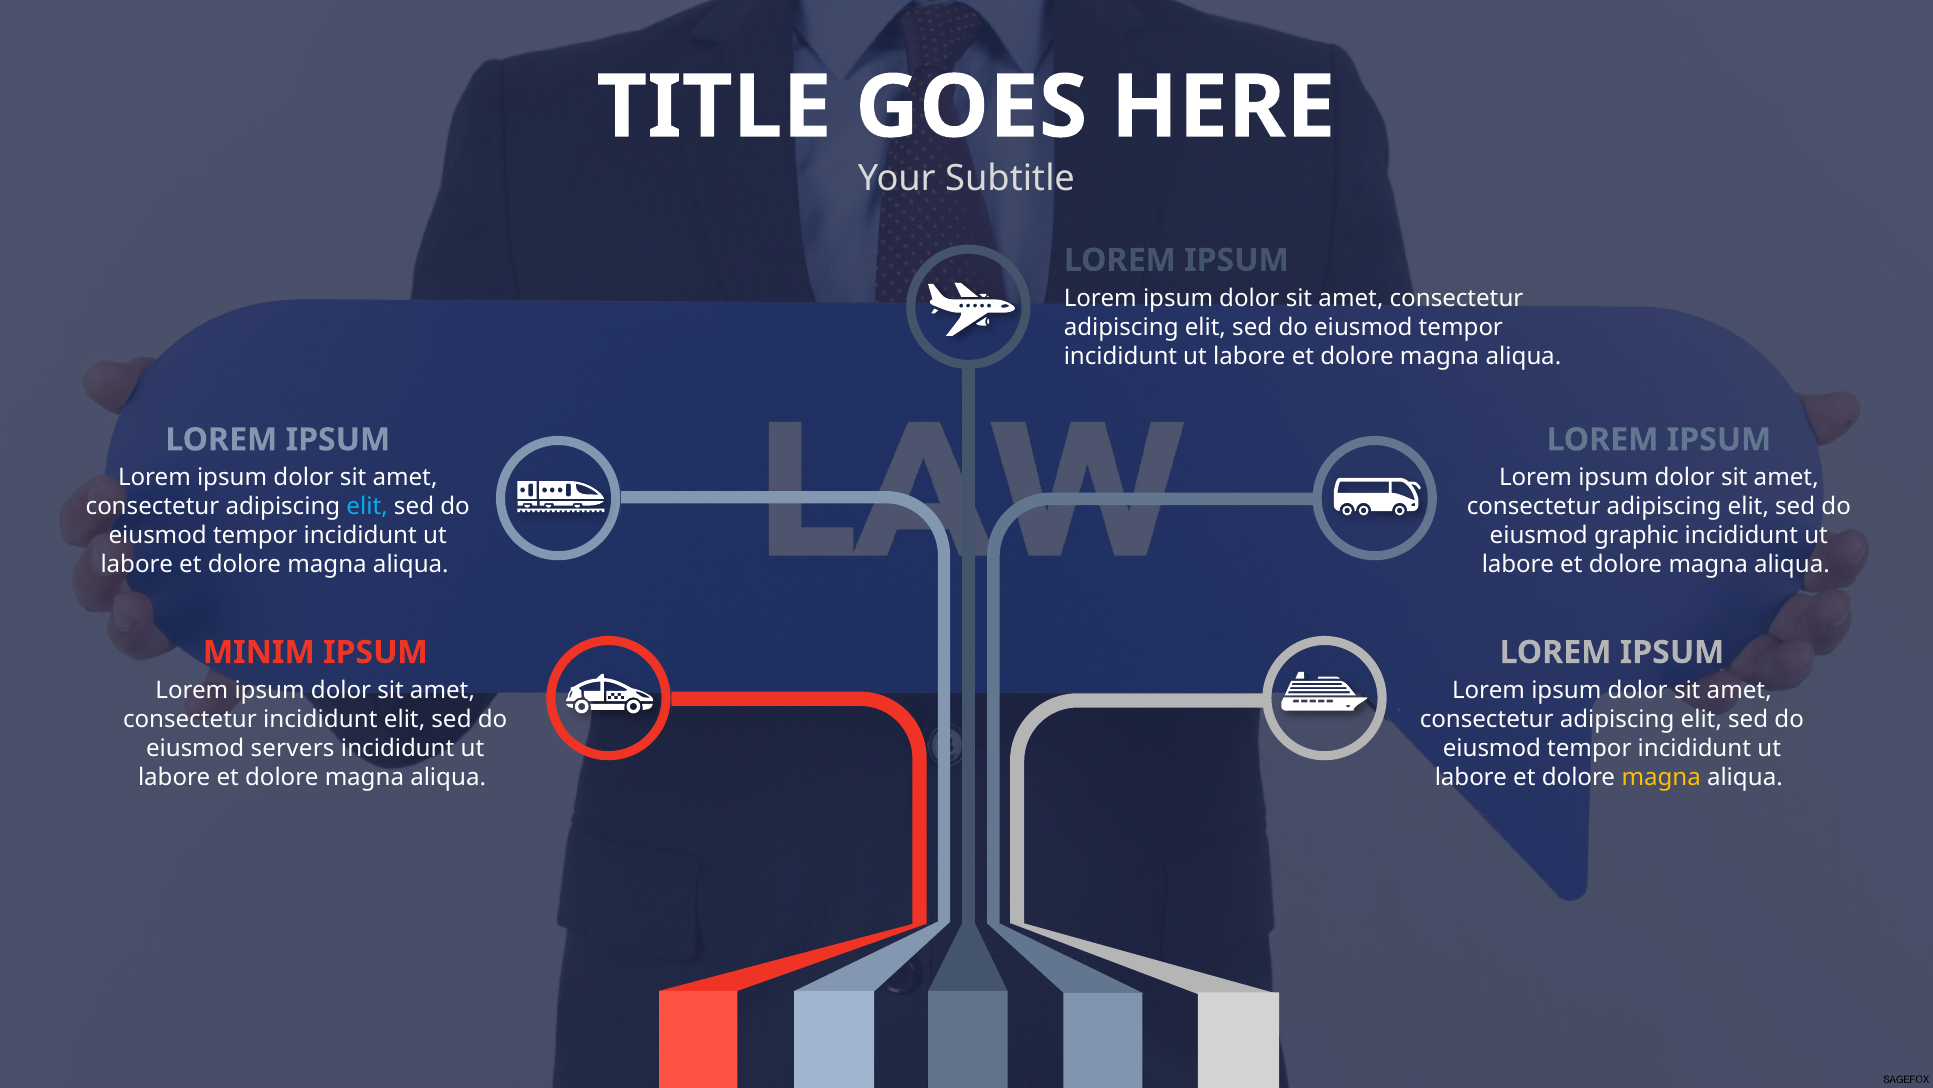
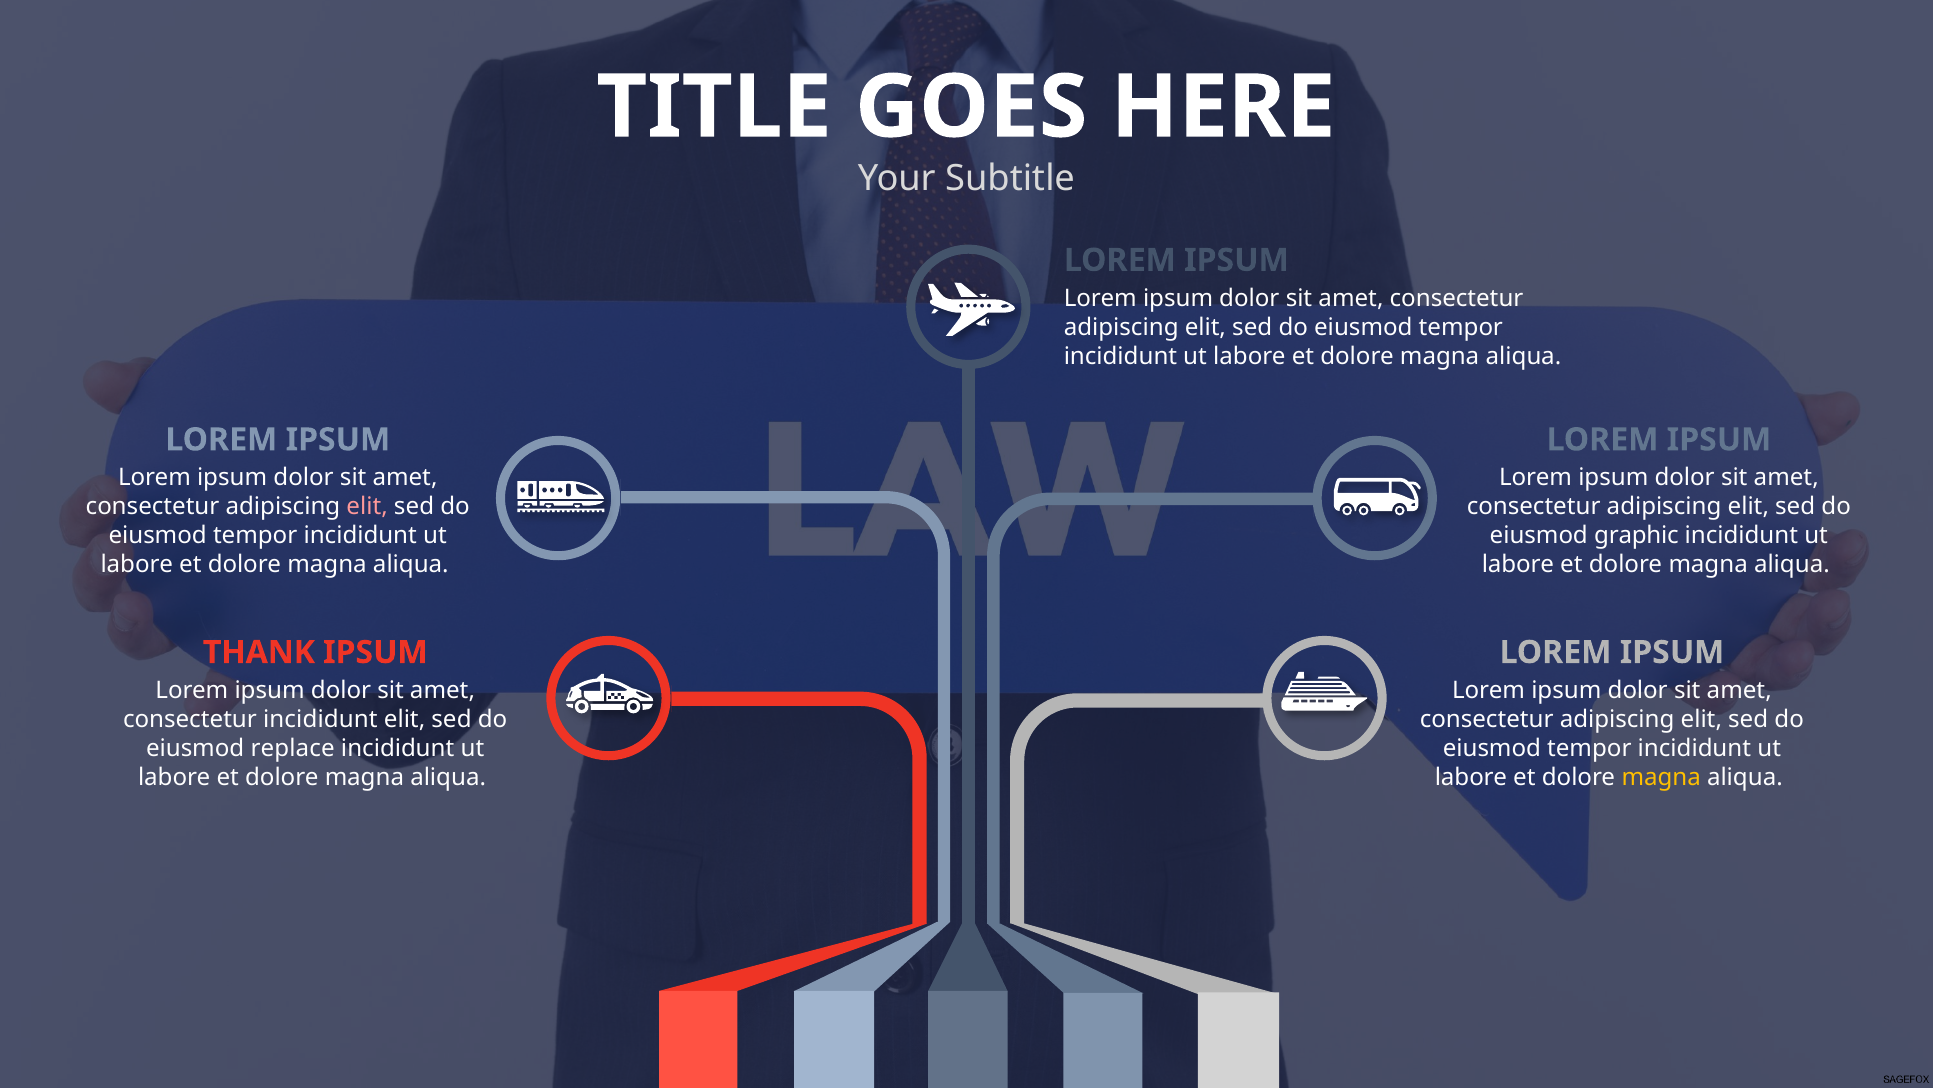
elit at (367, 507) colour: light blue -> pink
MINIM: MINIM -> THANK
servers: servers -> replace
